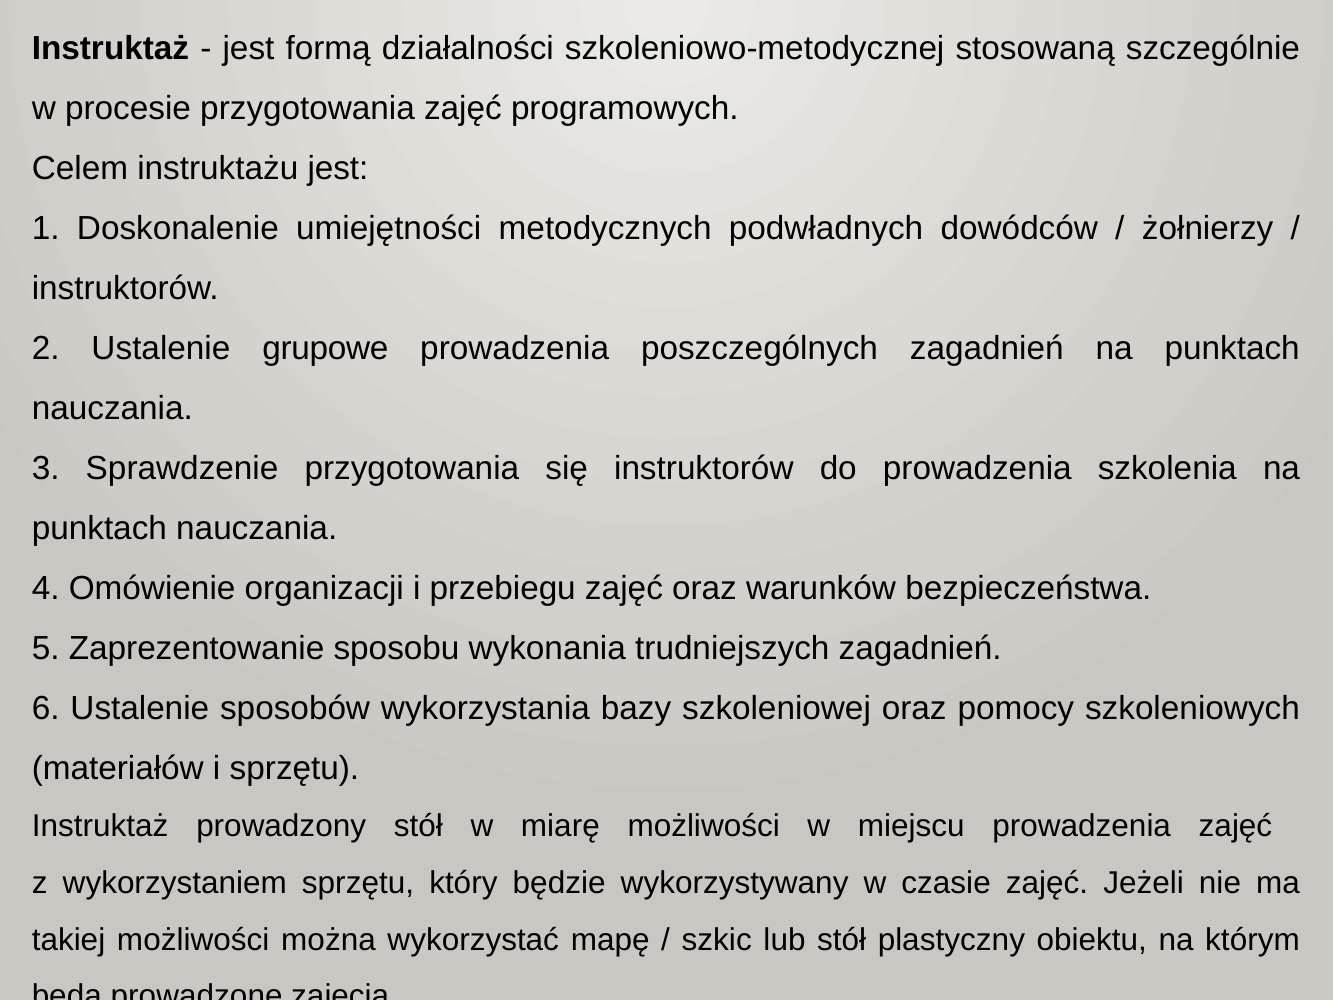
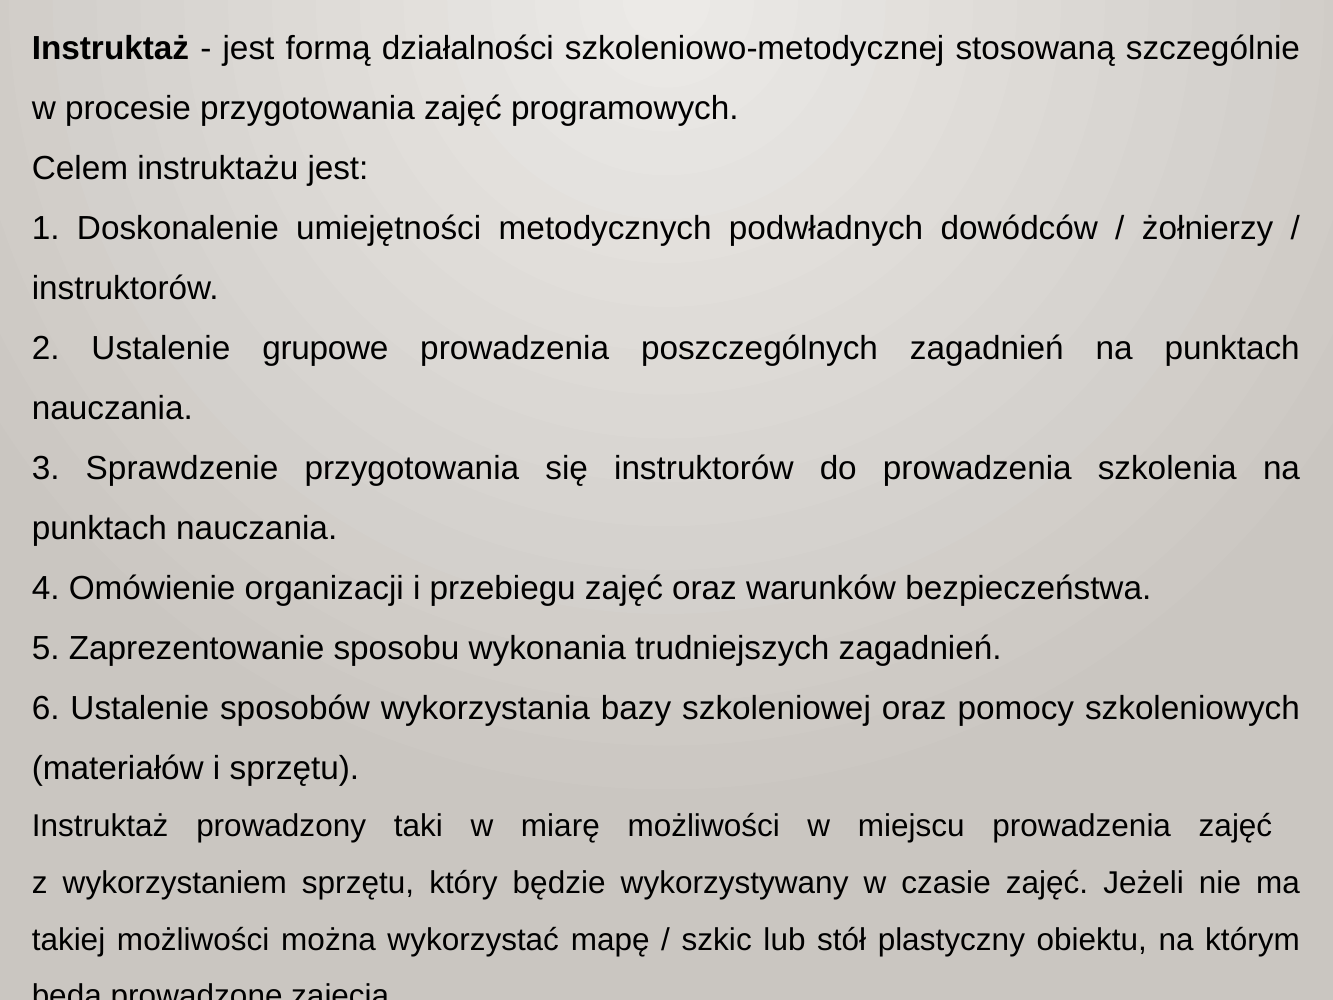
prowadzony stół: stół -> taki
